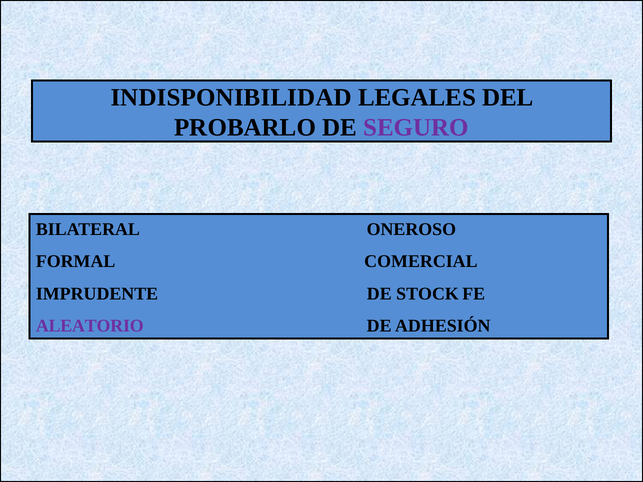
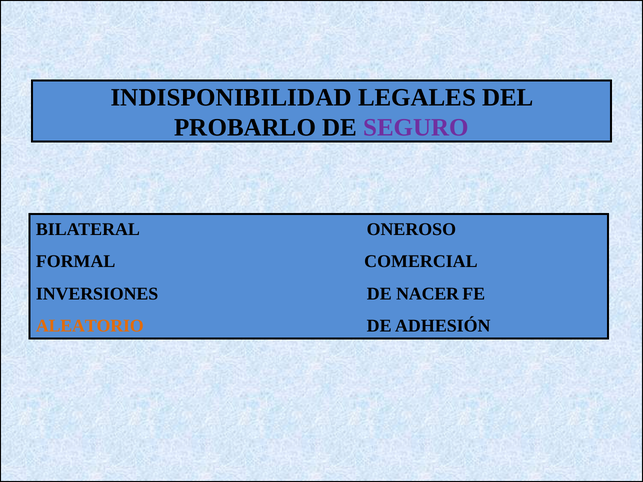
IMPRUDENTE: IMPRUDENTE -> INVERSIONES
STOCK: STOCK -> NACER
ALEATORIO colour: purple -> orange
